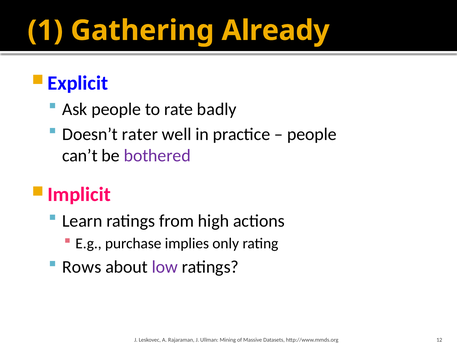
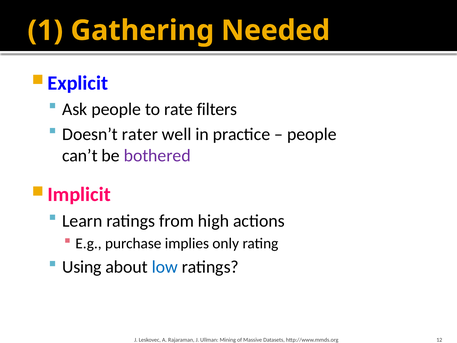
Already: Already -> Needed
badly: badly -> filters
Rows: Rows -> Using
low colour: purple -> blue
